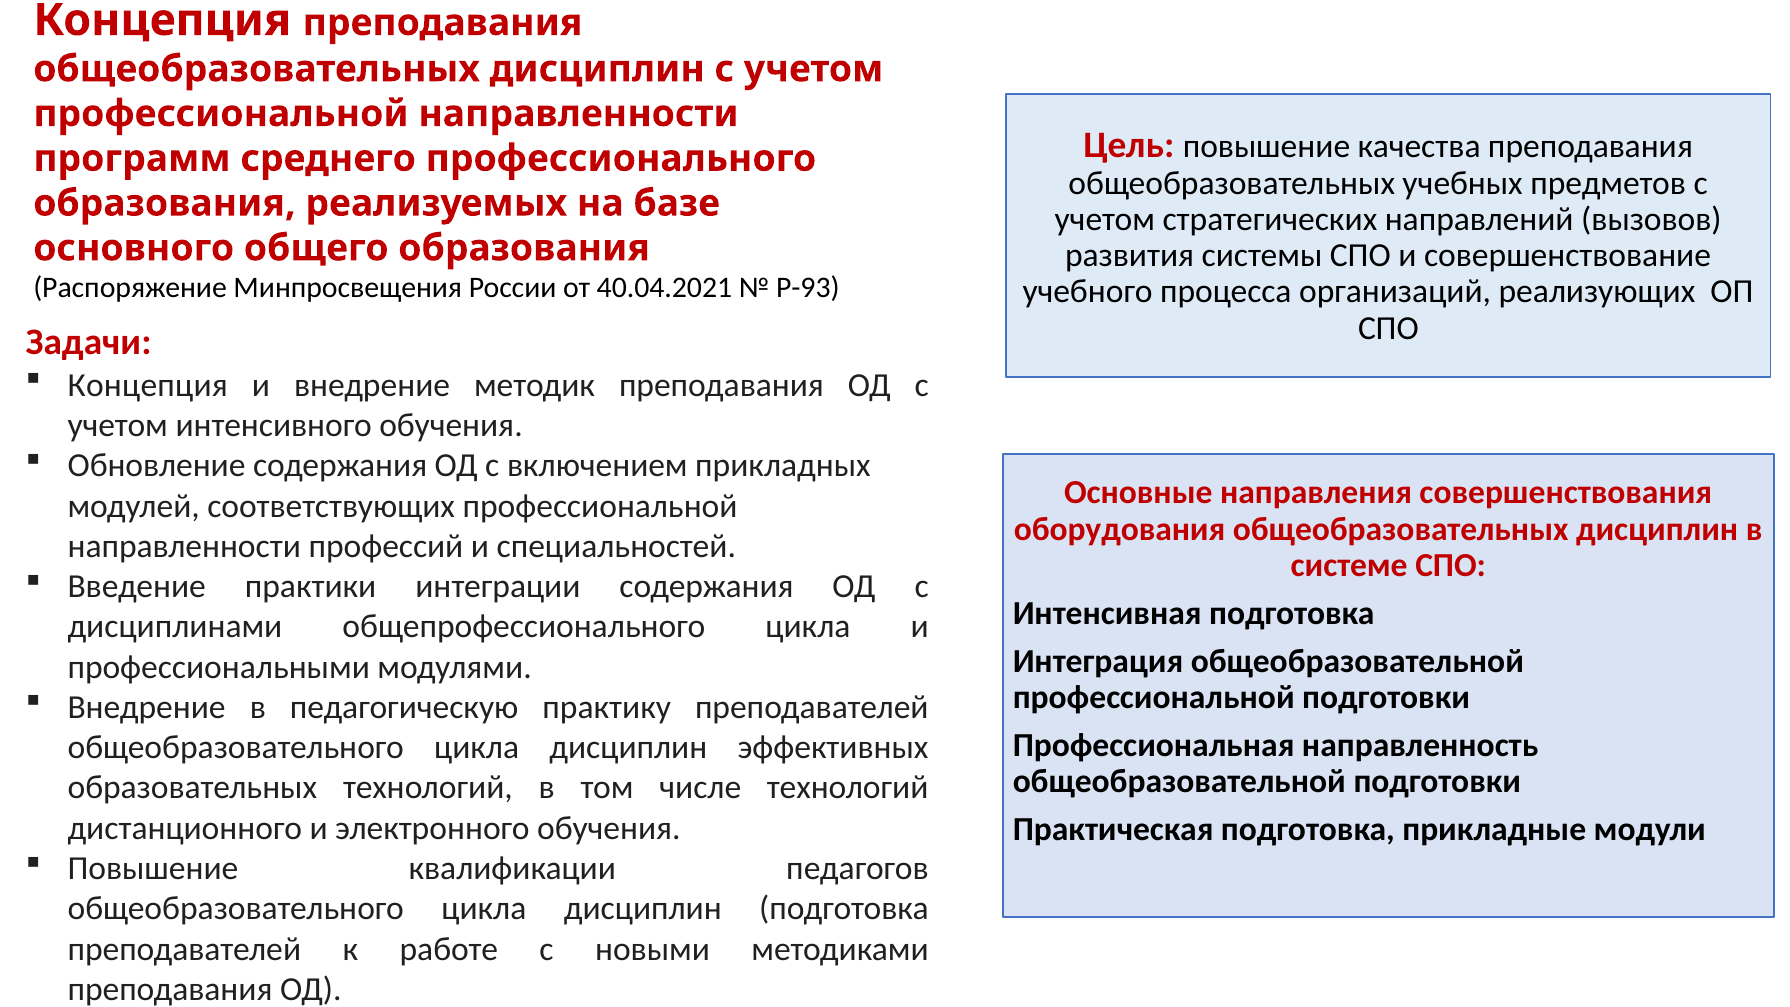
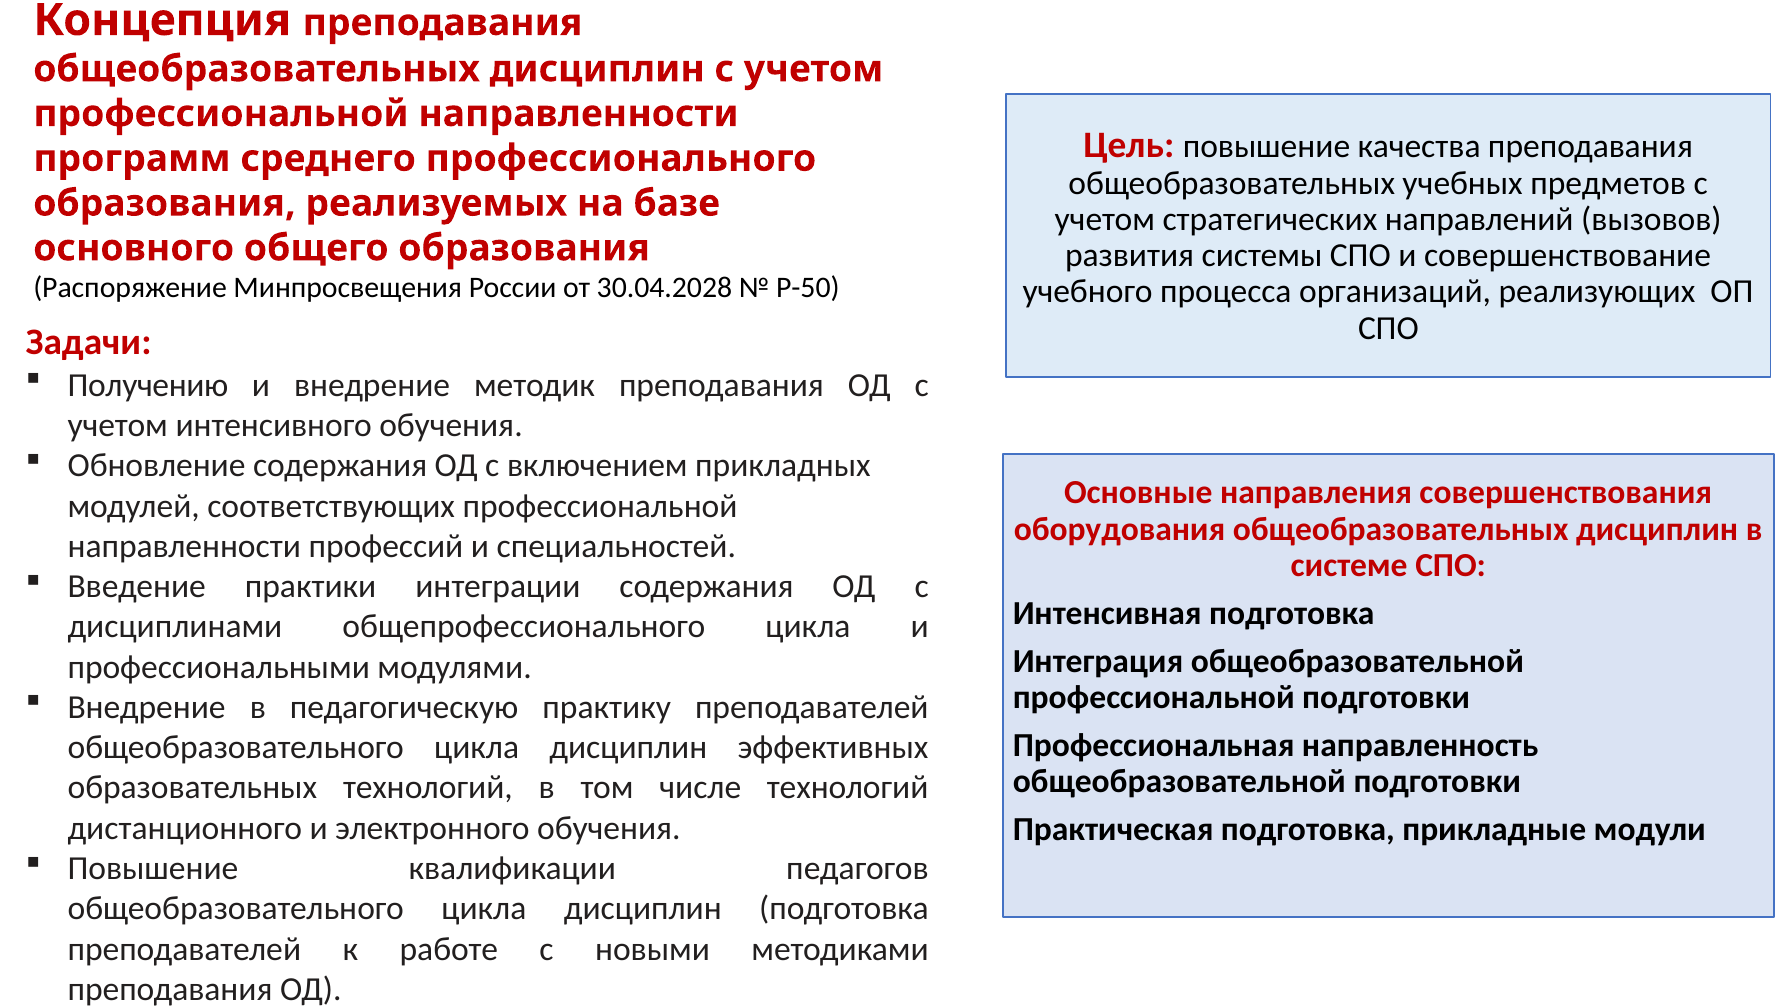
40.04.2021: 40.04.2021 -> 30.04.2028
Р-93: Р-93 -> Р-50
Концепция at (148, 385): Концепция -> Получению
